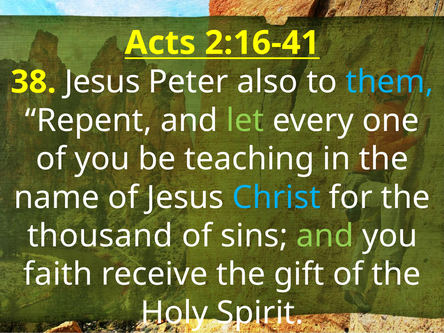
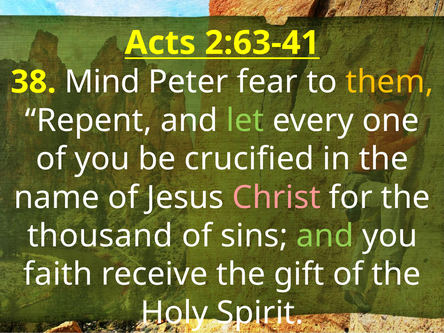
2:16-41: 2:16-41 -> 2:63-41
38 Jesus: Jesus -> Mind
also: also -> fear
them colour: light blue -> yellow
teaching: teaching -> crucified
Christ colour: light blue -> pink
